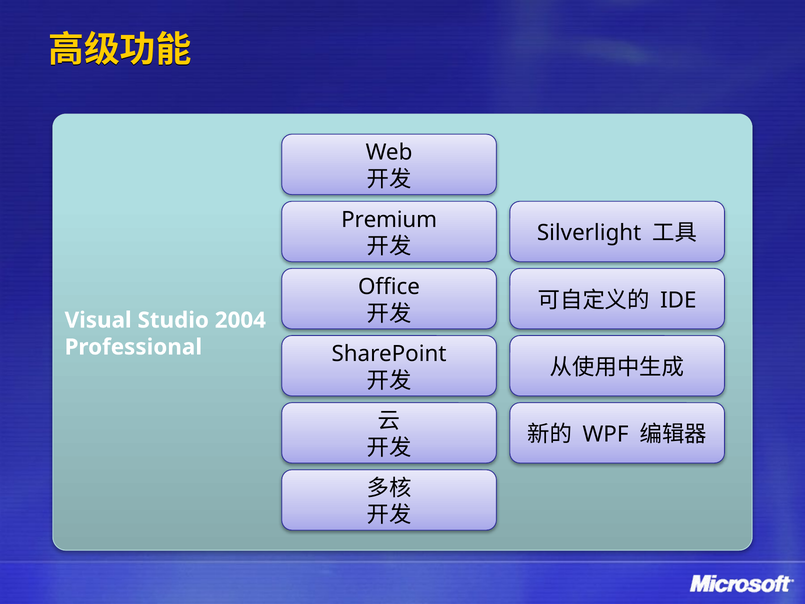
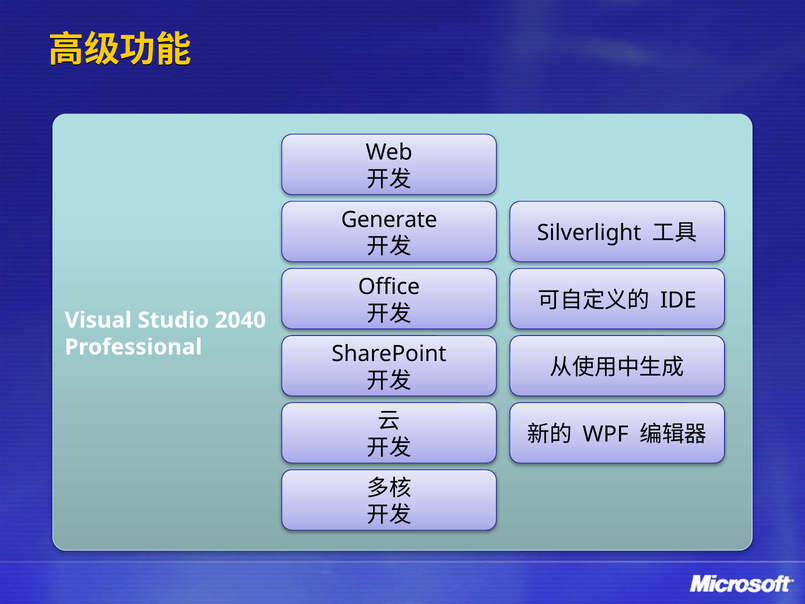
Premium: Premium -> Generate
2004: 2004 -> 2040
